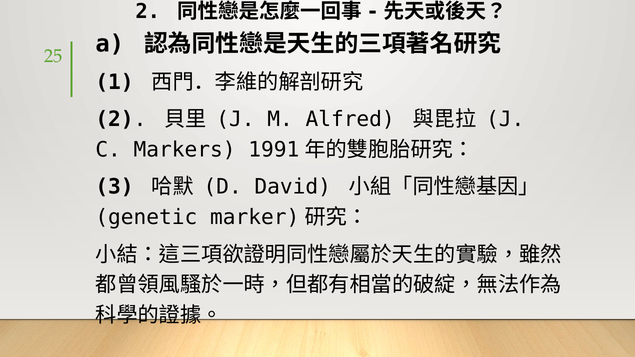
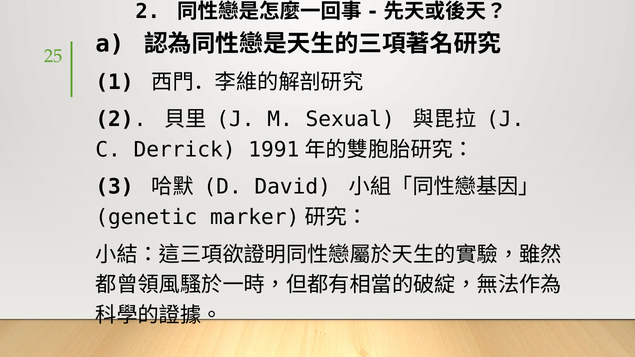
Alfred: Alfred -> Sexual
Markers: Markers -> Derrick
